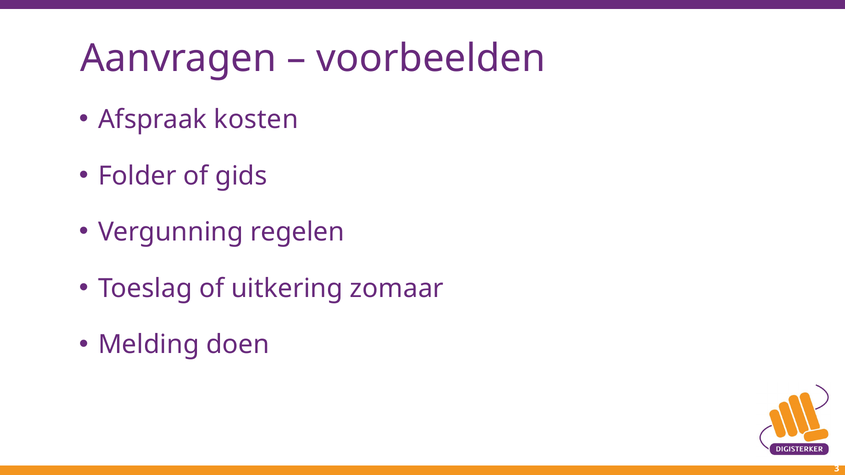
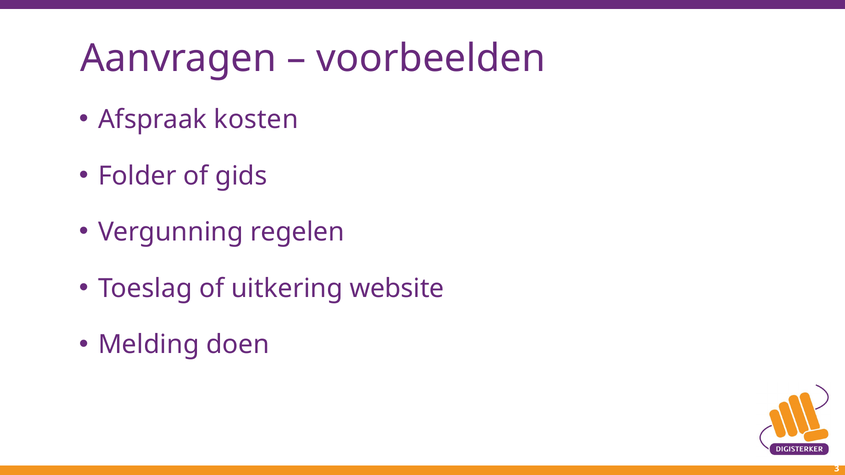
zomaar: zomaar -> website
